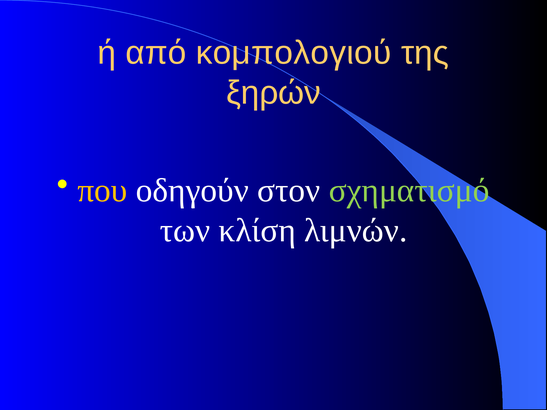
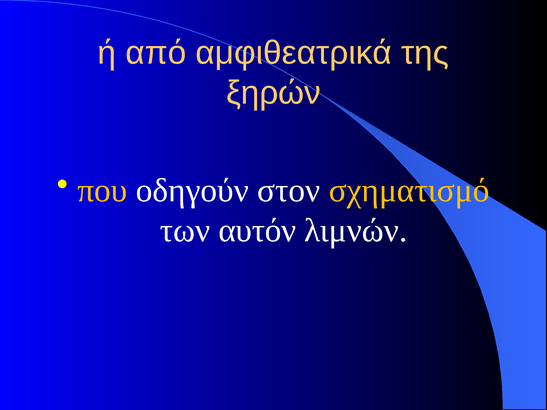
κομπολογιού: κομπολογιού -> αμφιθεατρικά
σχηματισμό colour: light green -> yellow
κλίση: κλίση -> αυτόν
